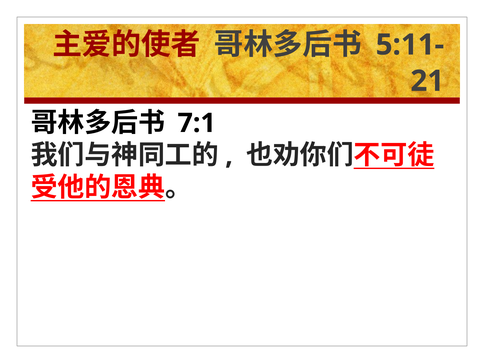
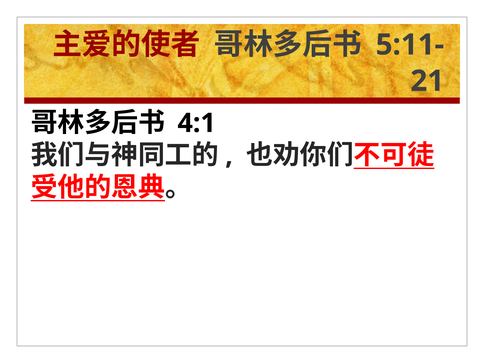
7:1: 7:1 -> 4:1
